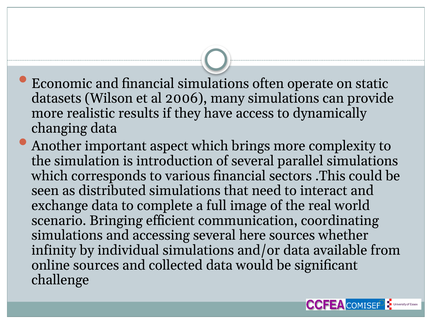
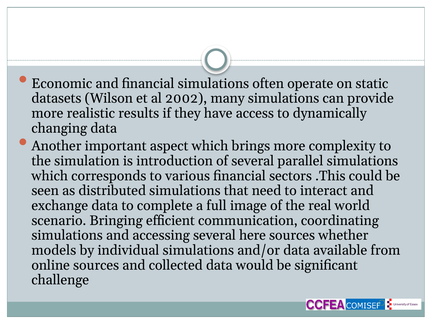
2006: 2006 -> 2002
infinity: infinity -> models
